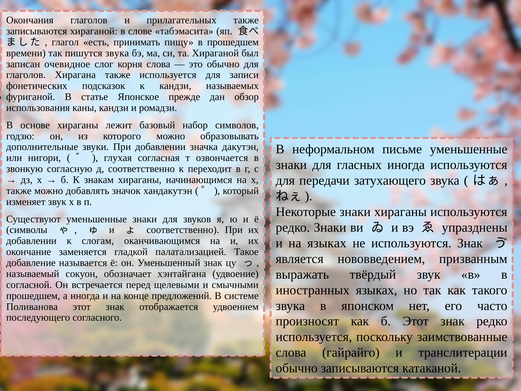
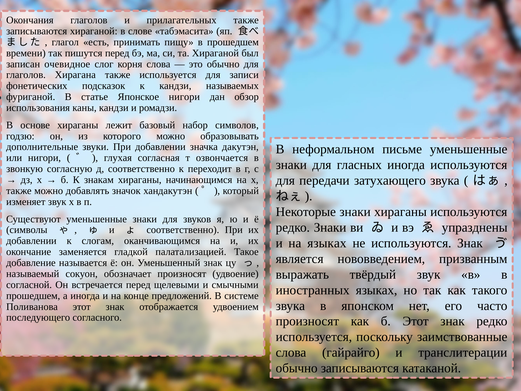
пишутся звука: звука -> перед
Японское прежде: прежде -> нигори
обозначает хэнтайгана: хэнтайгана -> произносят
